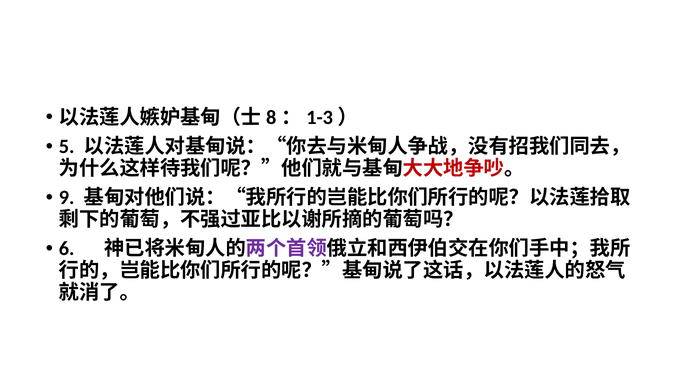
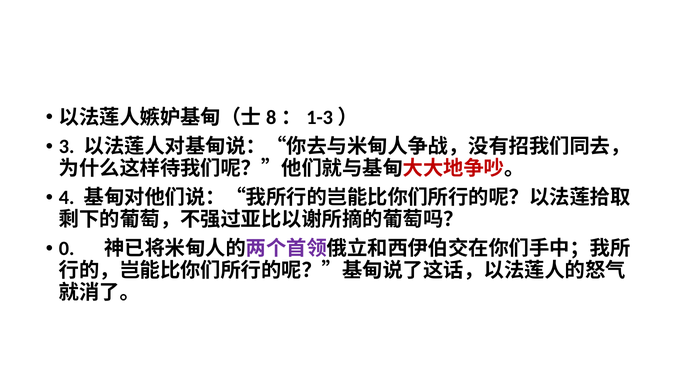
5: 5 -> 3
9: 9 -> 4
6: 6 -> 0
